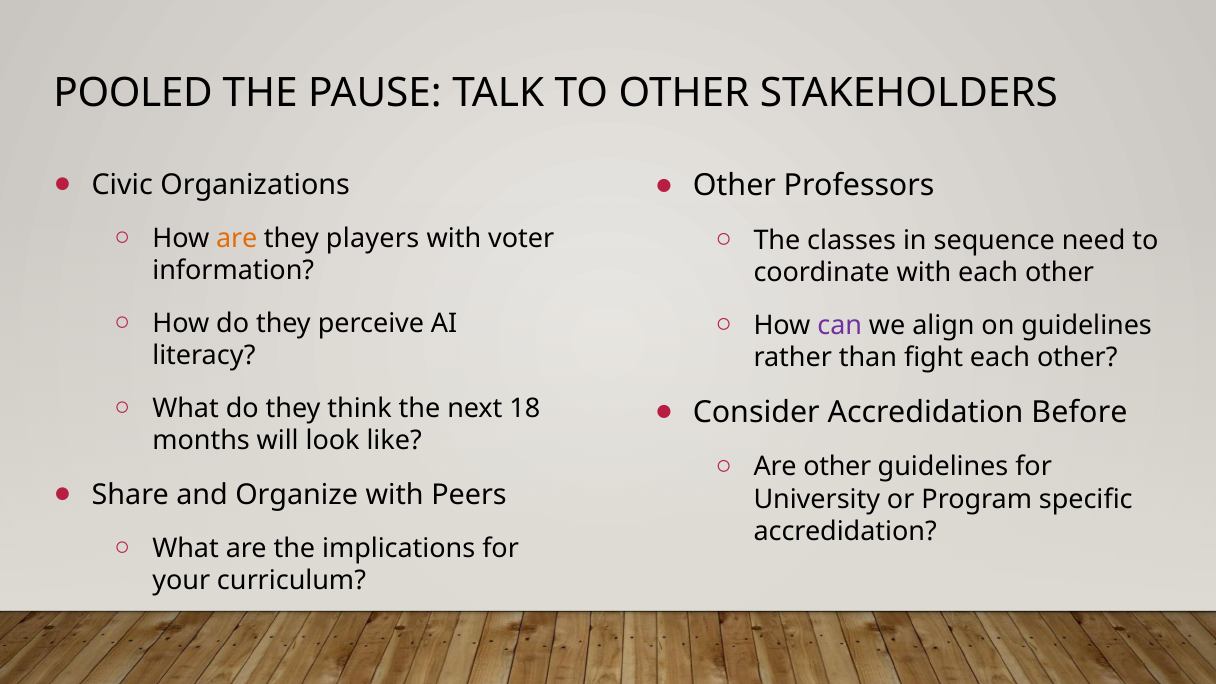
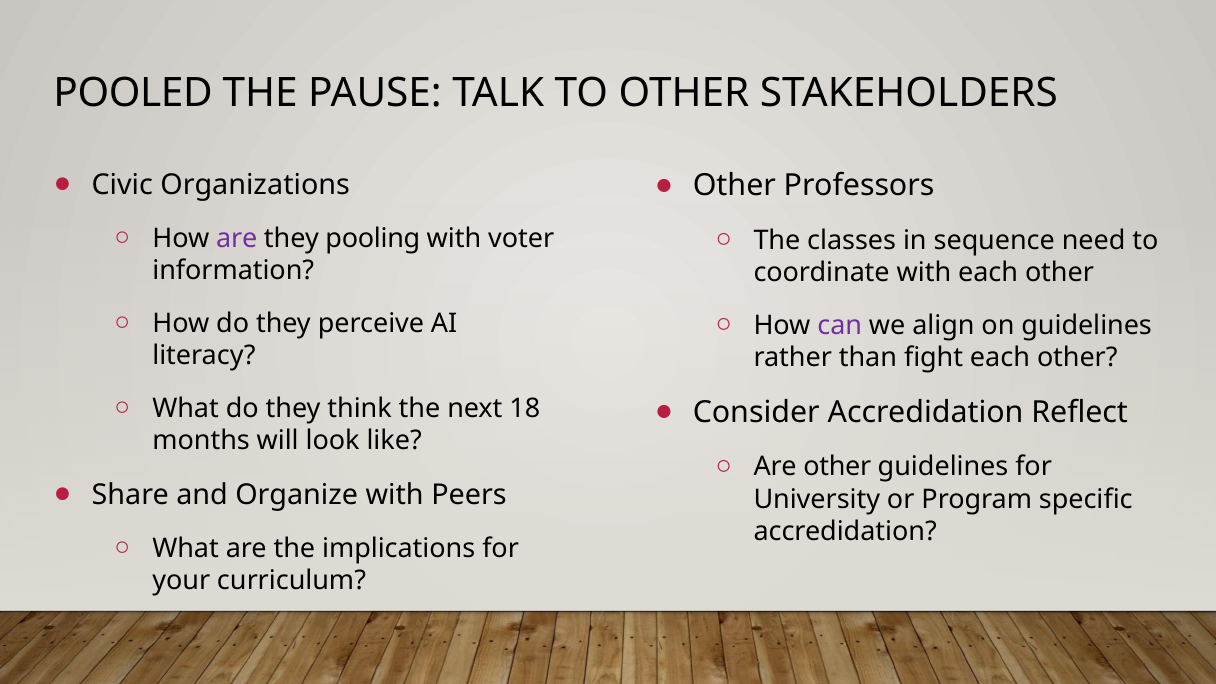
are at (237, 238) colour: orange -> purple
players: players -> pooling
Before: Before -> Reflect
